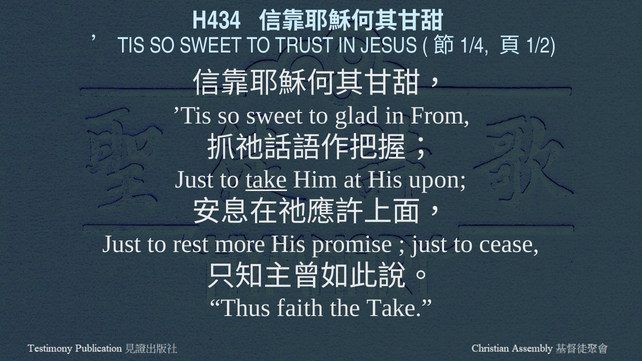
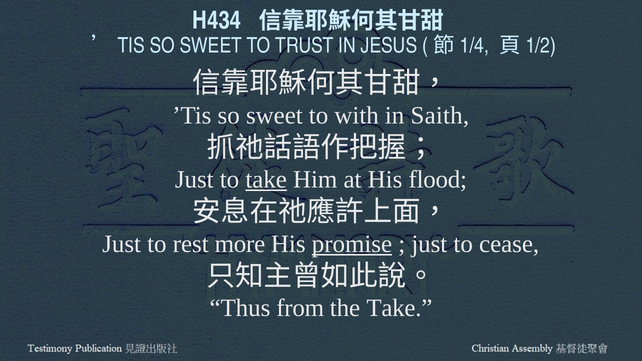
glad: glad -> with
From: From -> Saith
upon: upon -> flood
promise underline: none -> present
faith: faith -> from
